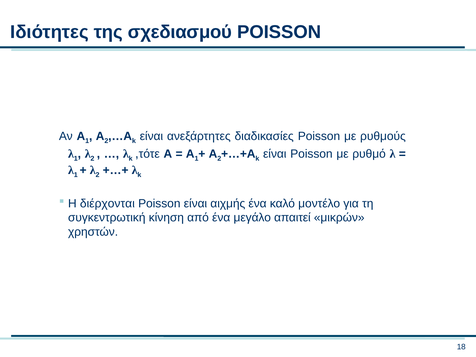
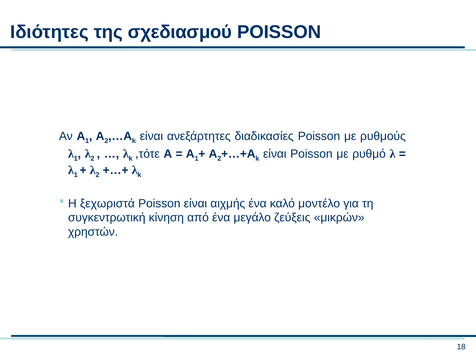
διέρχονται: διέρχονται -> ξεχωριστά
απαιτεί: απαιτεί -> ζεύξεις
